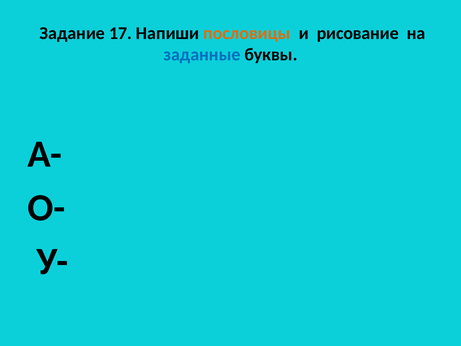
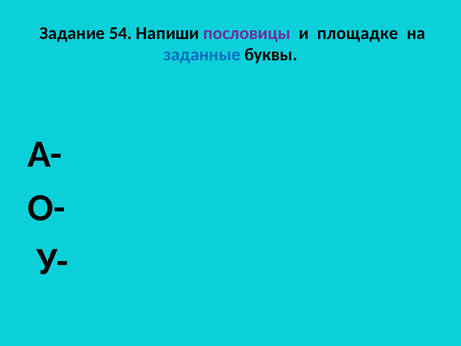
17: 17 -> 54
пословицы colour: orange -> purple
рисование: рисование -> площадке
